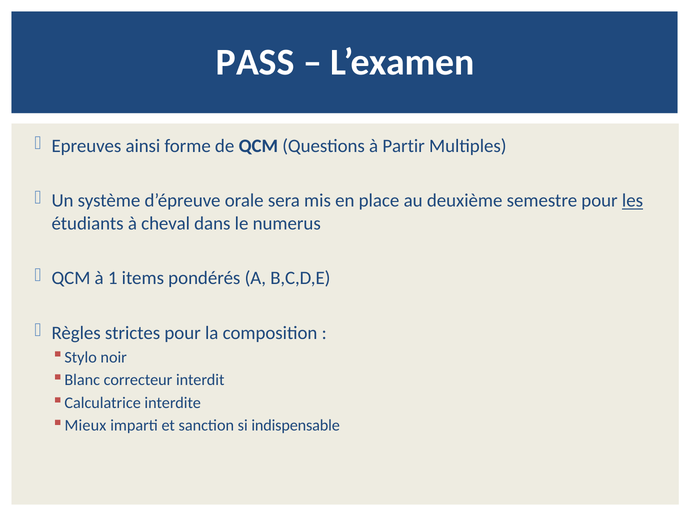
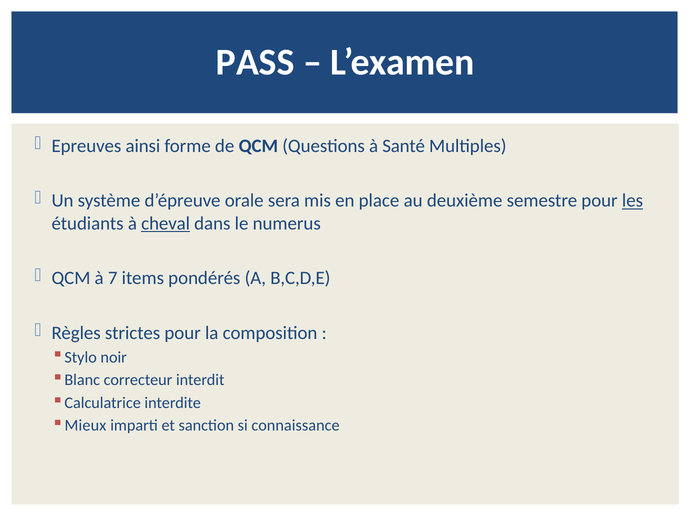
Partir: Partir -> Santé
cheval underline: none -> present
1: 1 -> 7
indispensable: indispensable -> connaissance
